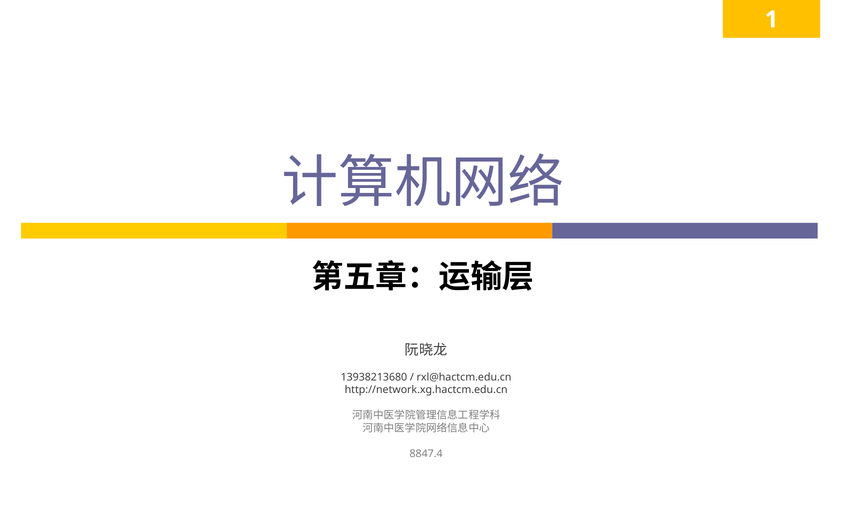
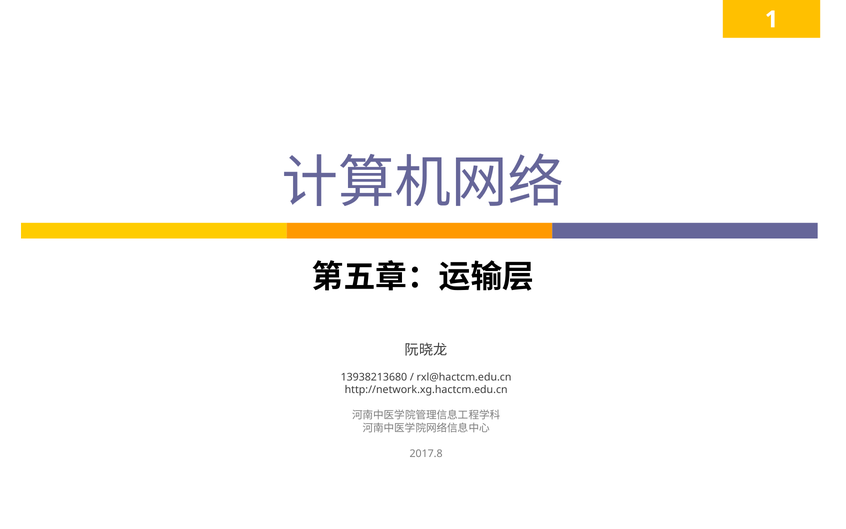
8847.4: 8847.4 -> 2017.8
